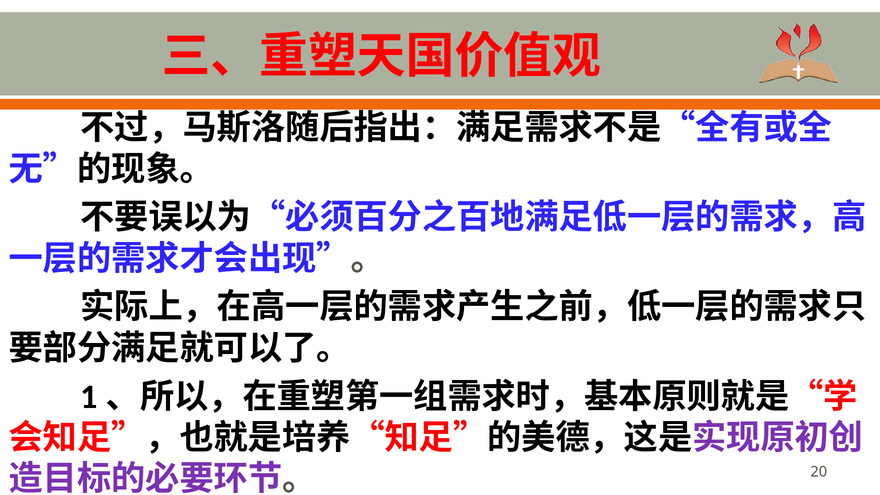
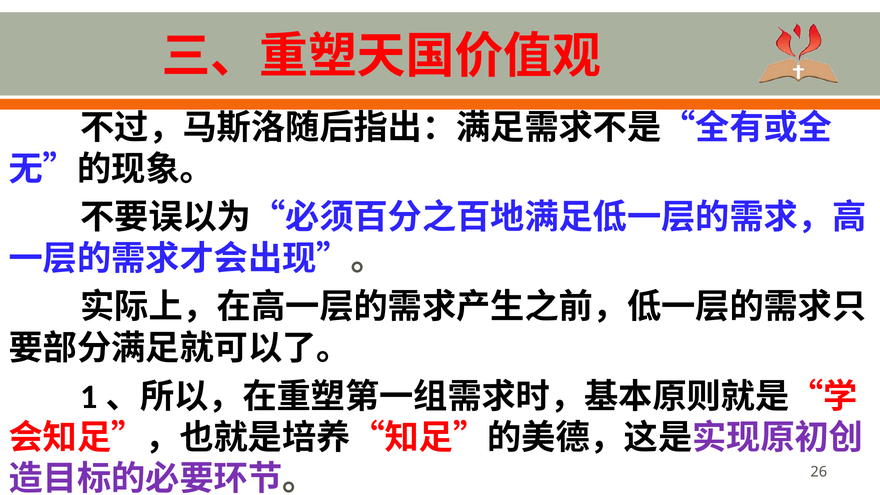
20: 20 -> 26
